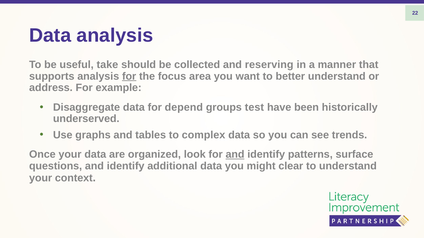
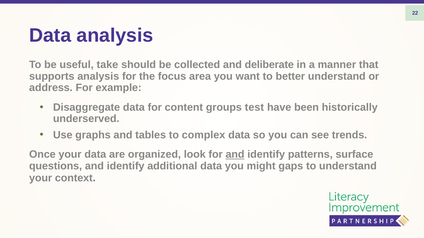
reserving: reserving -> deliberate
for at (129, 76) underline: present -> none
depend: depend -> content
clear: clear -> gaps
